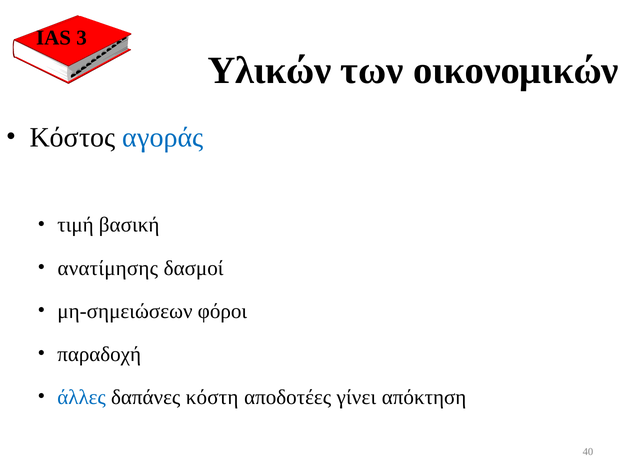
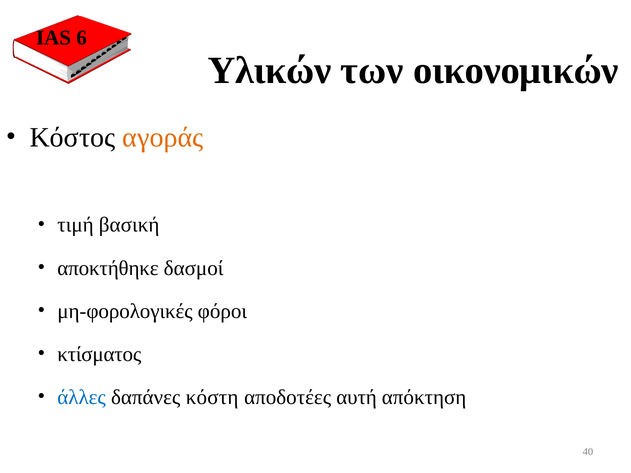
3: 3 -> 6
αγοράς colour: blue -> orange
ανατίμησης: ανατίμησης -> αποκτήθηκε
μη-σημειώσεων: μη-σημειώσεων -> μη-φορολογικές
παραδοχή: παραδοχή -> κτίσματος
γίνει: γίνει -> αυτή
